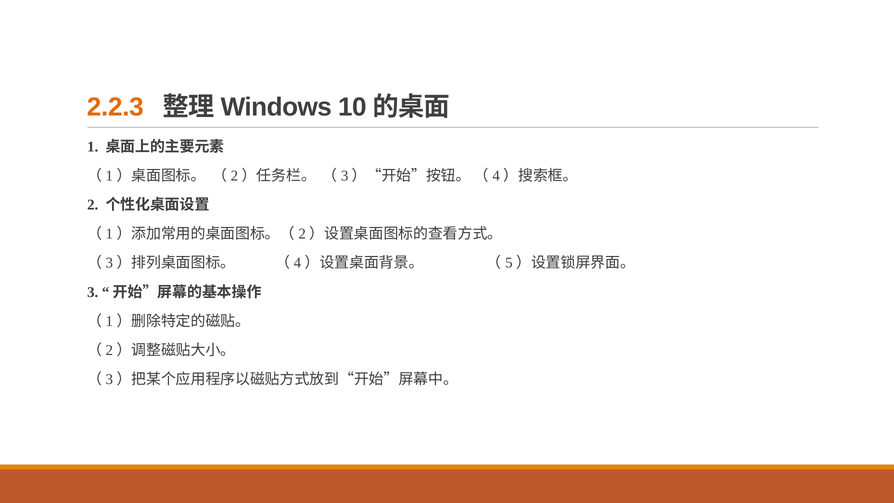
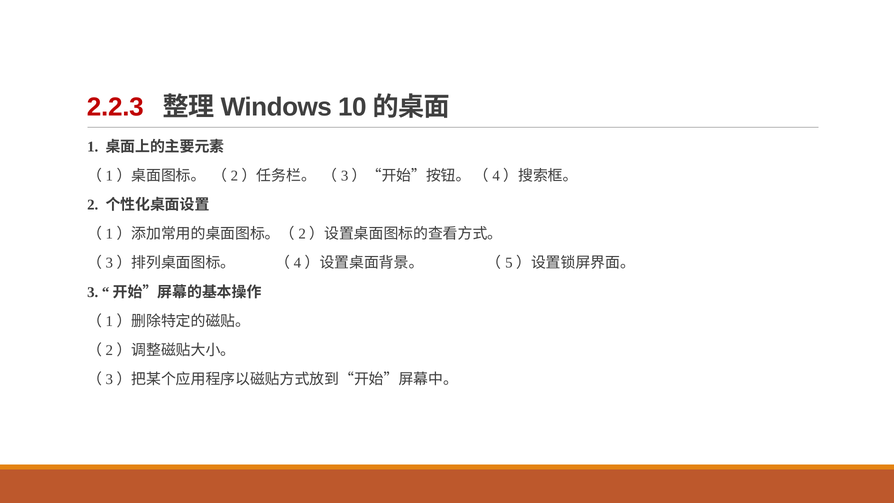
2.2.3 colour: orange -> red
